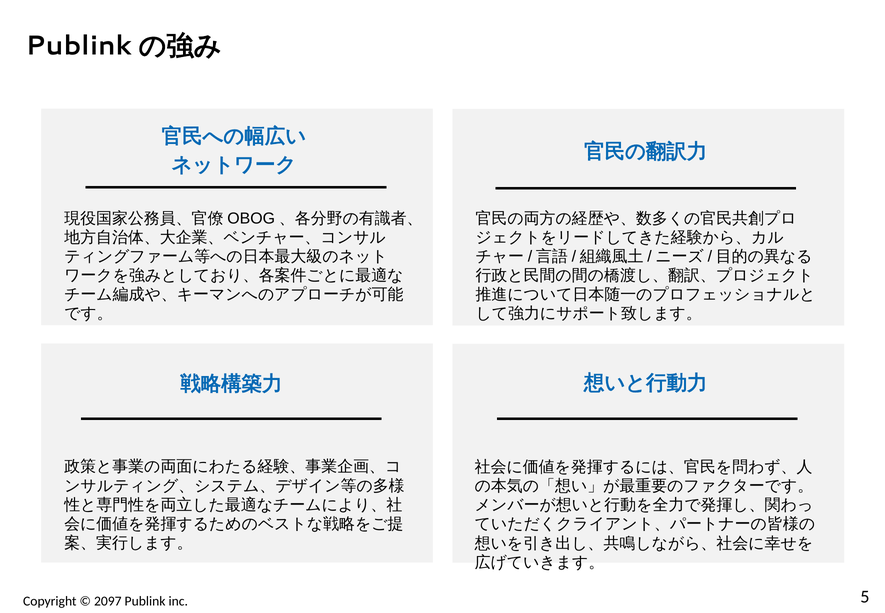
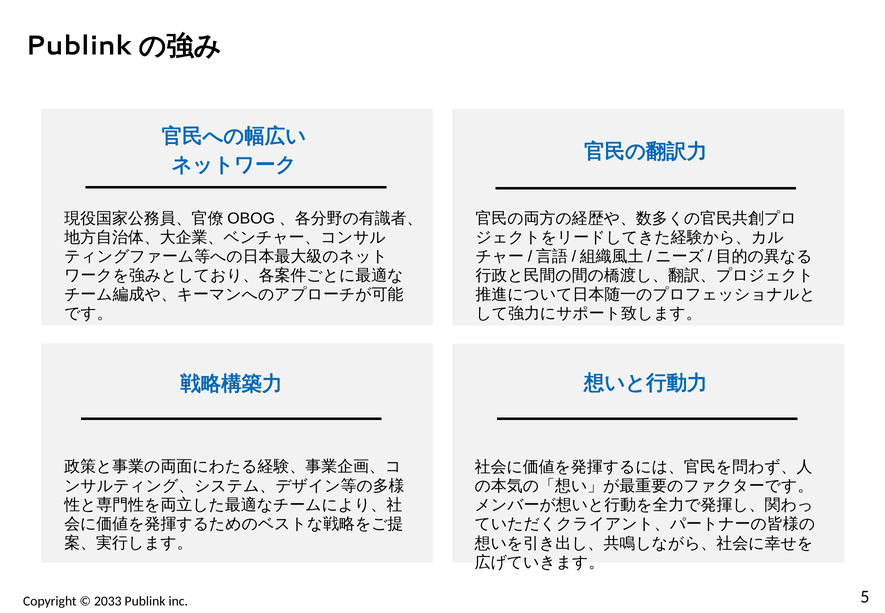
2097: 2097 -> 2033
